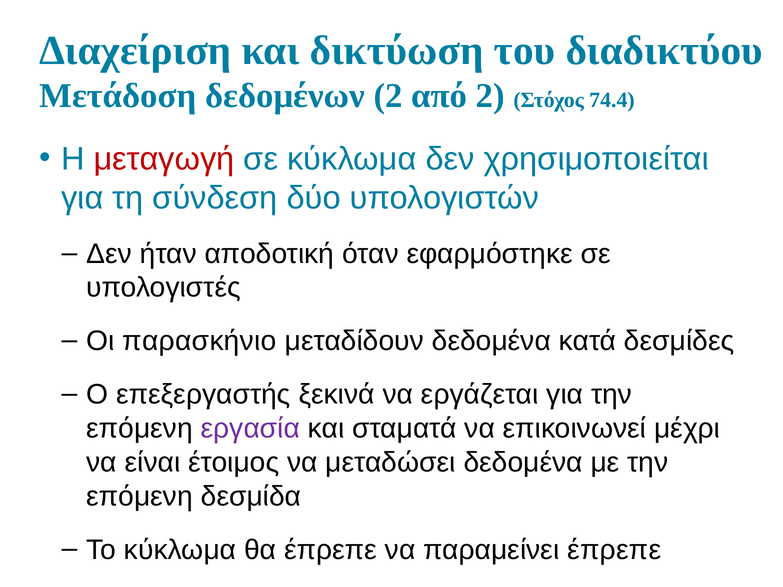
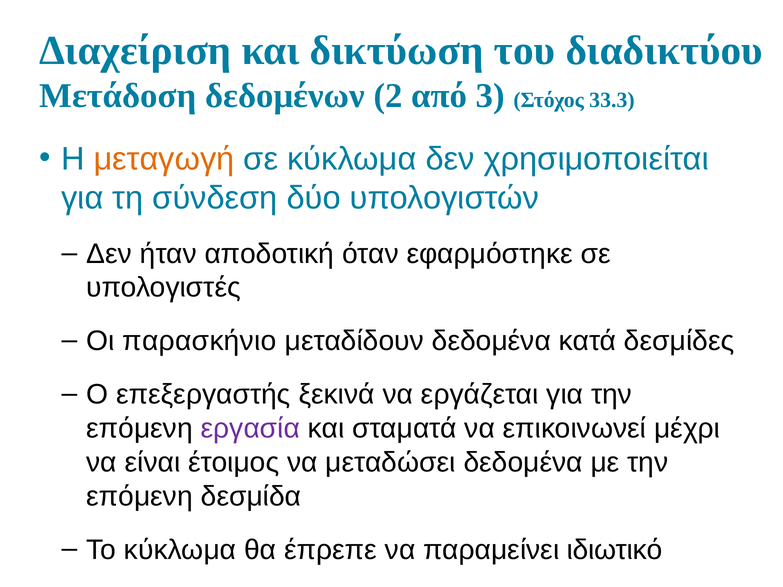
από 2: 2 -> 3
74.4: 74.4 -> 33.3
μεταγωγή colour: red -> orange
παραμείνει έπρεπε: έπρεπε -> ιδιωτικό
